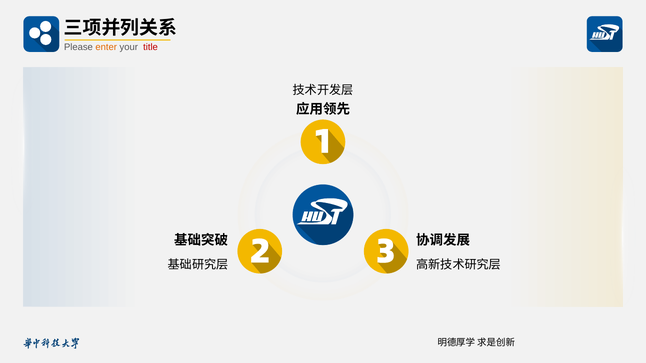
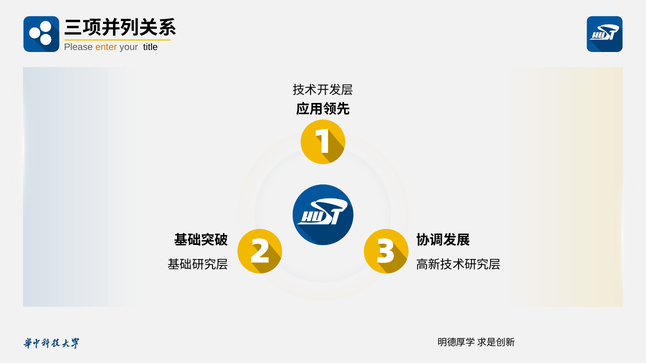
title colour: red -> black
